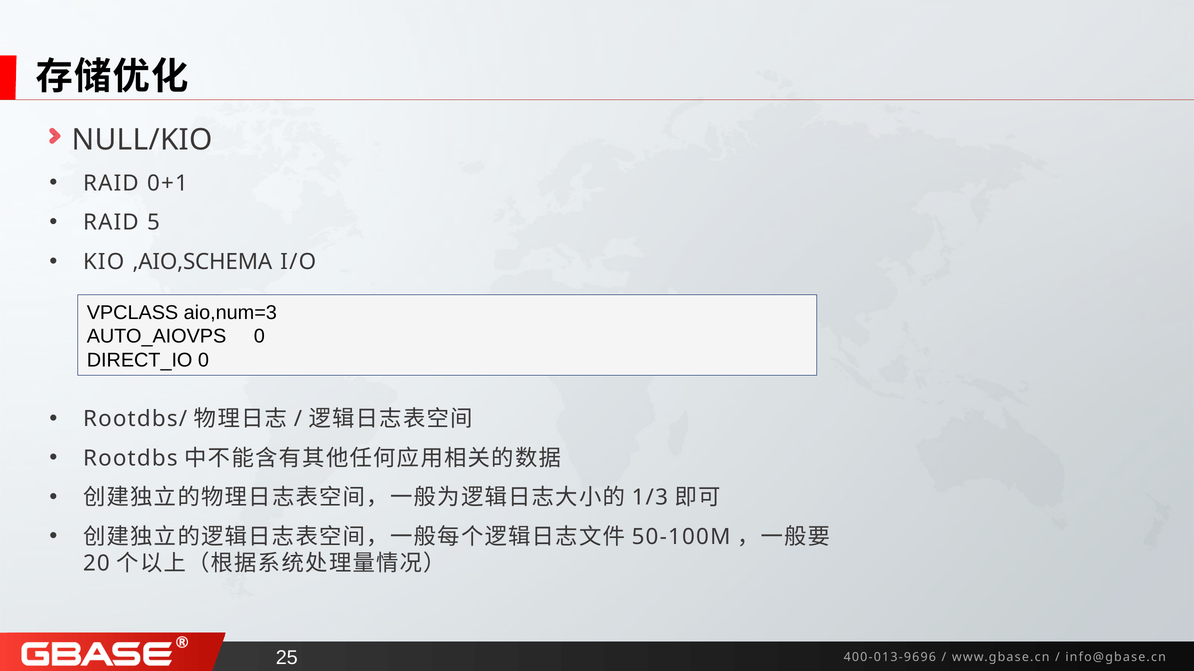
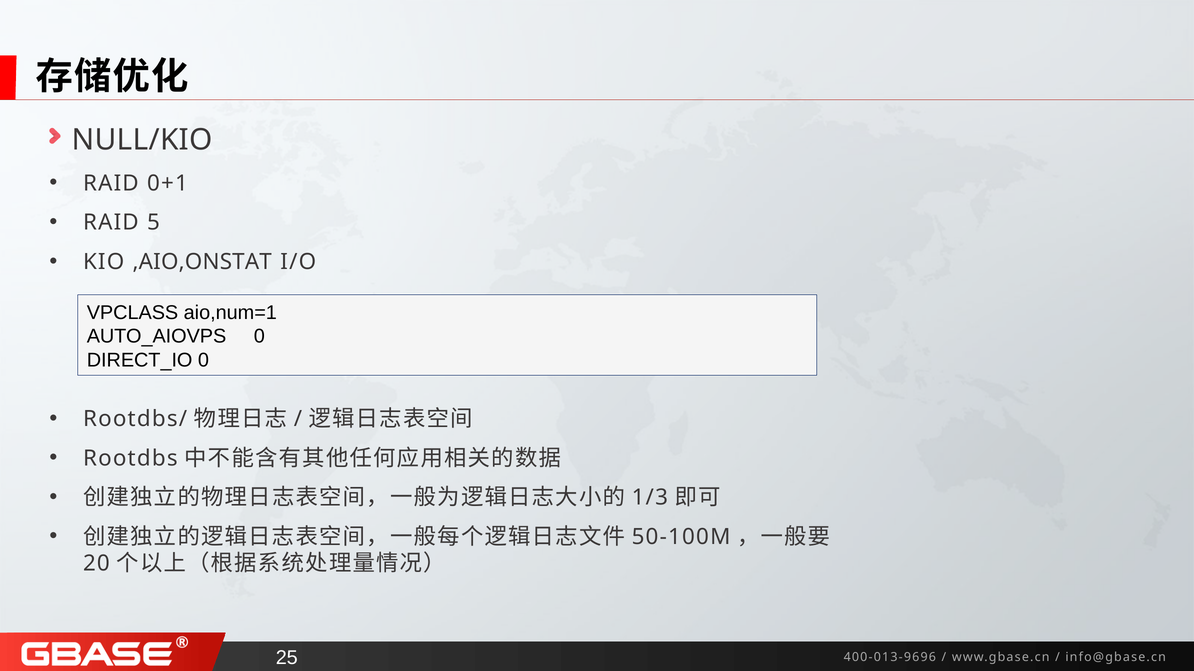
,AIO,SCHEMA: ,AIO,SCHEMA -> ,AIO,ONSTAT
aio,num=3: aio,num=3 -> aio,num=1
